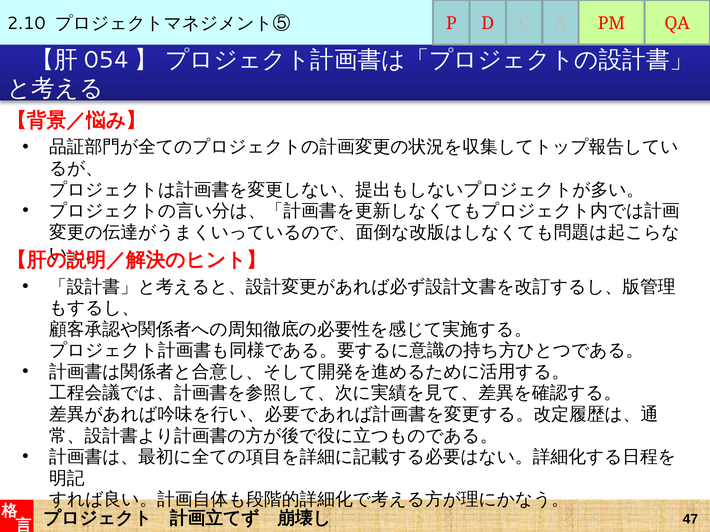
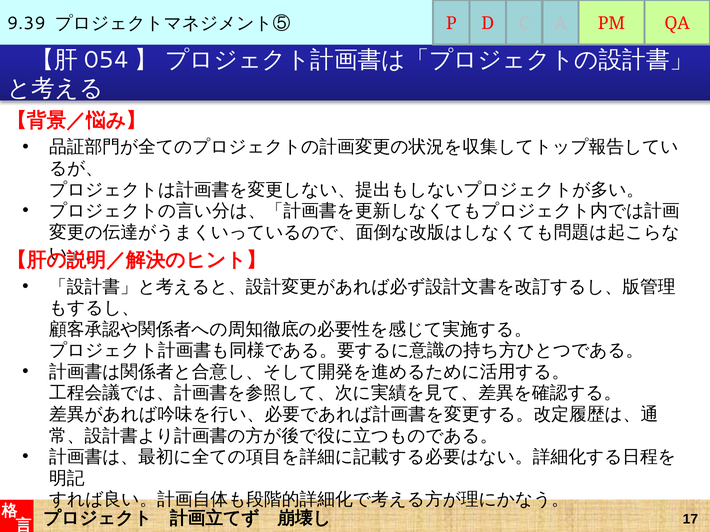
2.10: 2.10 -> 9.39
47: 47 -> 17
